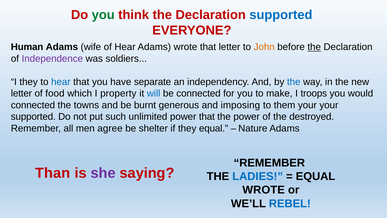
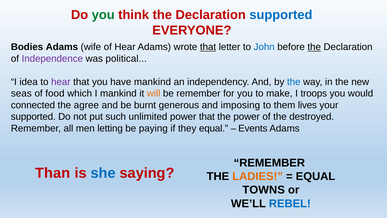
Human: Human -> Bodies
that at (208, 47) underline: none -> present
John colour: orange -> blue
soldiers: soldiers -> political
I they: they -> idea
hear at (61, 82) colour: blue -> purple
have separate: separate -> mankind
letter at (21, 93): letter -> seas
I property: property -> mankind
will colour: blue -> orange
be connected: connected -> remember
towns: towns -> agree
them your: your -> lives
agree: agree -> letting
shelter: shelter -> paying
Nature: Nature -> Events
she colour: purple -> blue
LADIES colour: blue -> orange
WROTE at (264, 190): WROTE -> TOWNS
